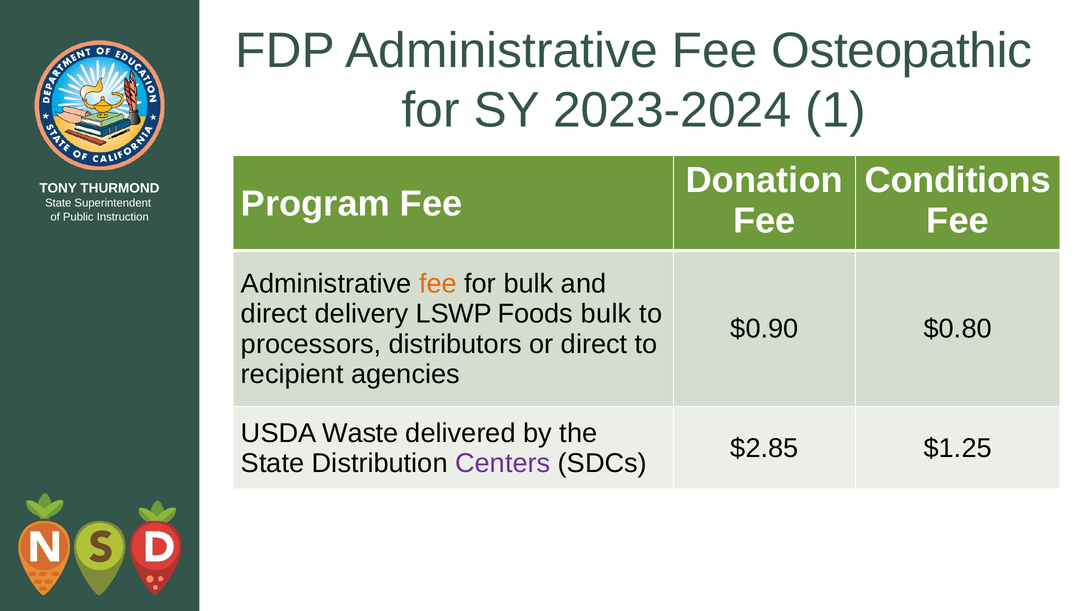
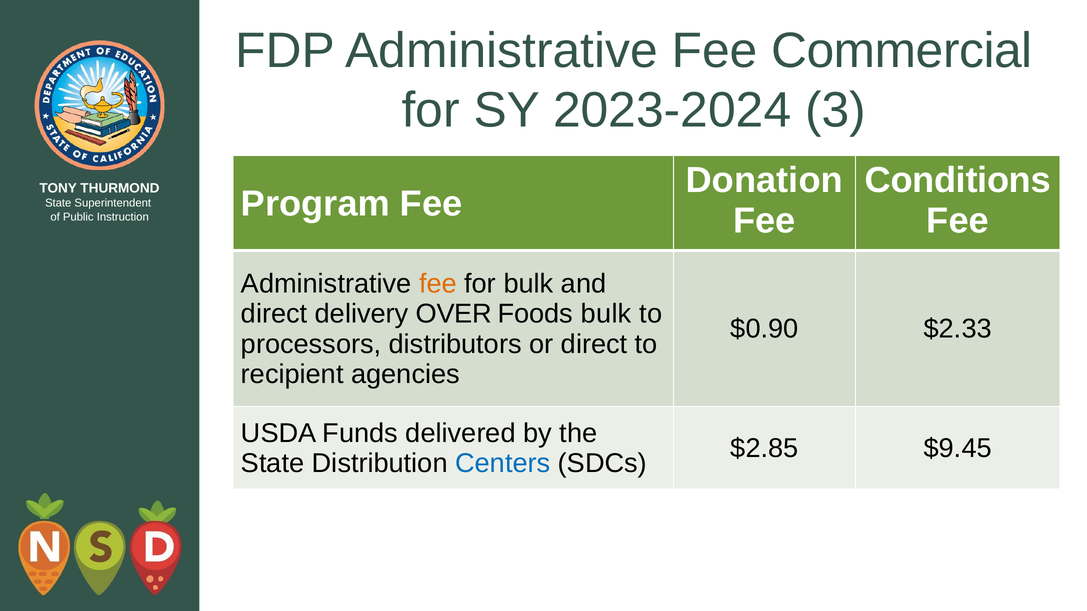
Osteopathic: Osteopathic -> Commercial
1: 1 -> 3
LSWP: LSWP -> OVER
$0.80: $0.80 -> $2.33
Waste: Waste -> Funds
$1.25: $1.25 -> $9.45
Centers colour: purple -> blue
